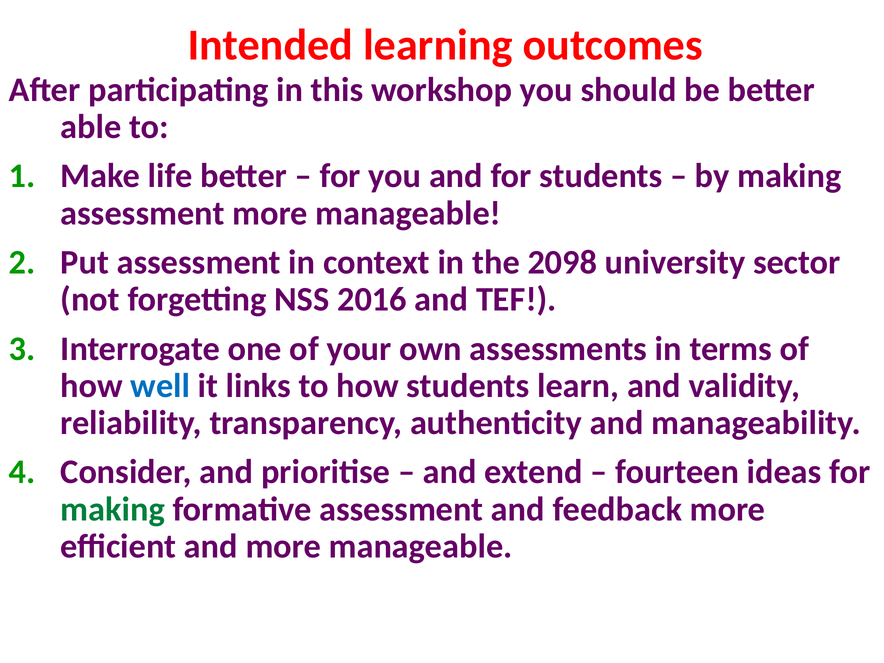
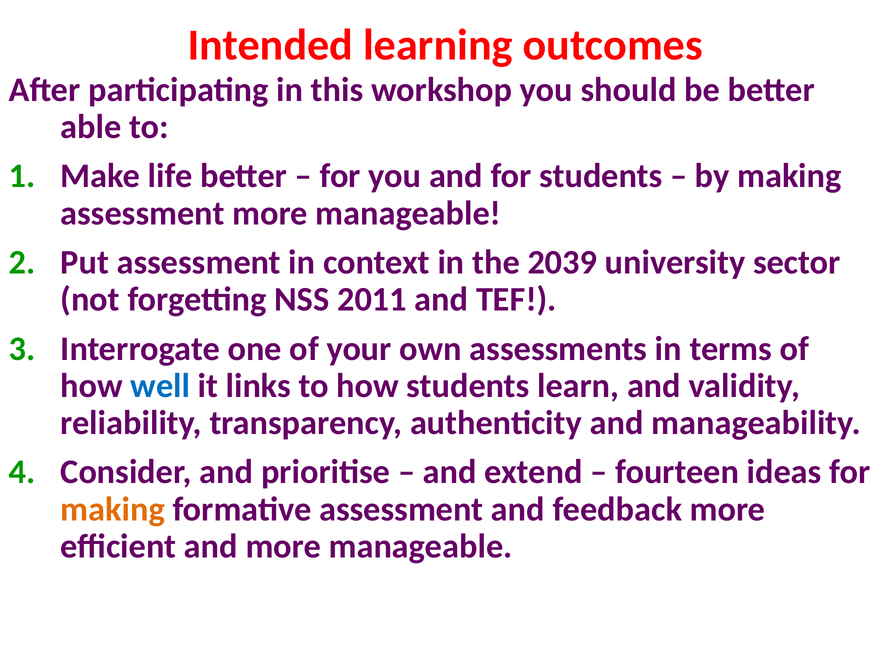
2098: 2098 -> 2039
2016: 2016 -> 2011
making at (113, 509) colour: green -> orange
